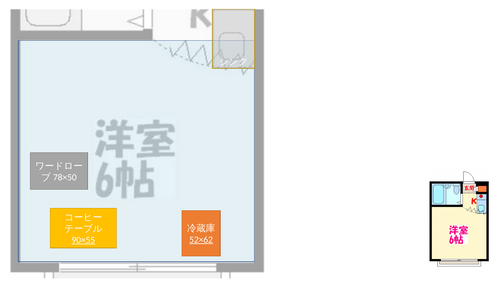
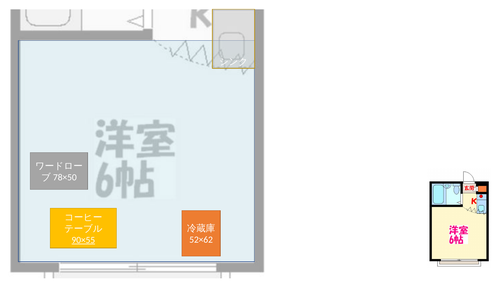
52×62 underline: present -> none
